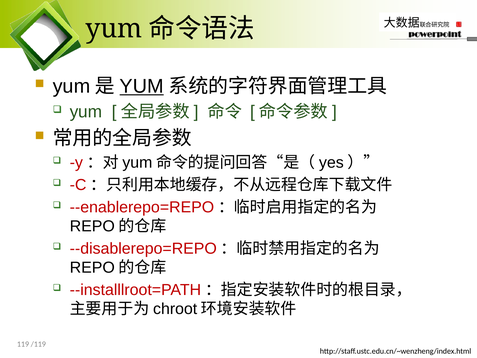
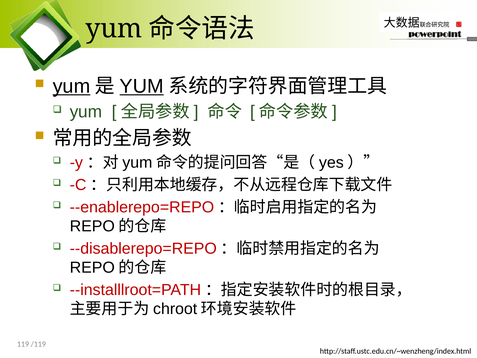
yum at (71, 86) underline: none -> present
